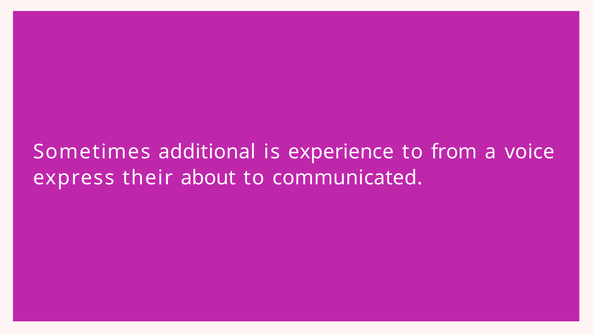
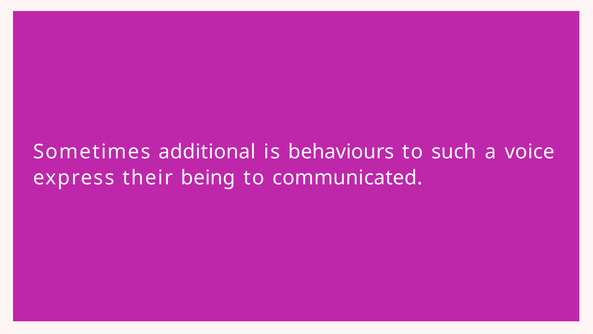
experience: experience -> behaviours
from: from -> such
about: about -> being
